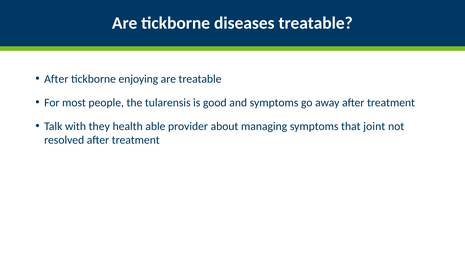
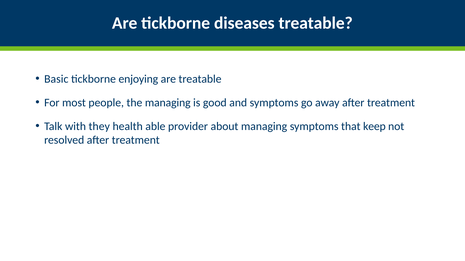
After at (56, 79): After -> Basic
the tularensis: tularensis -> managing
joint: joint -> keep
